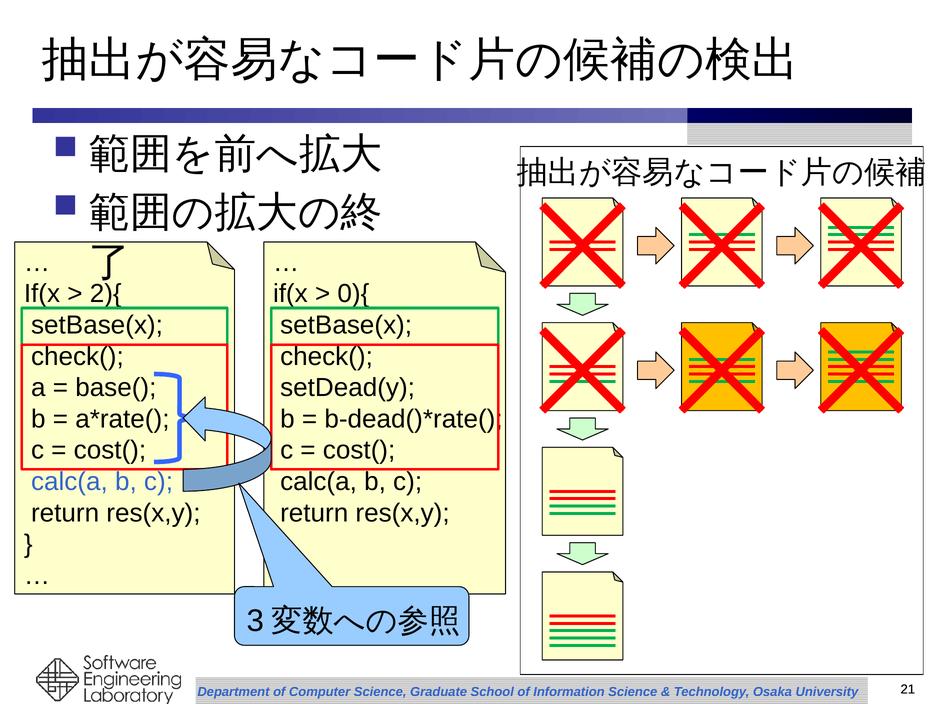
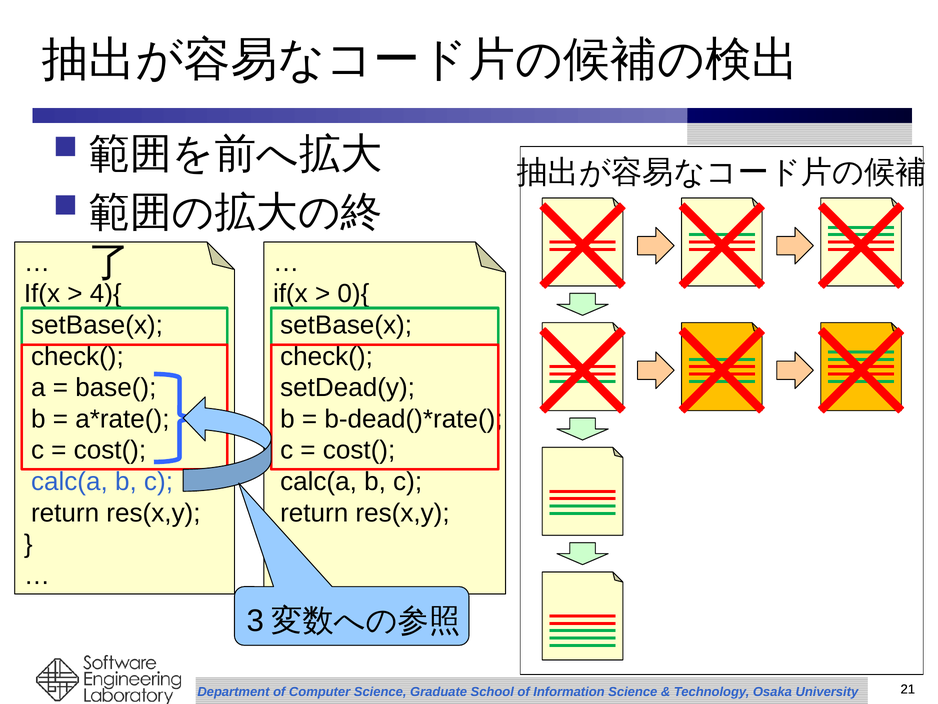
2){: 2){ -> 4){
